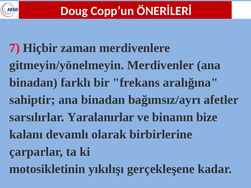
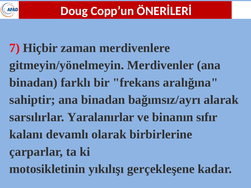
afetler: afetler -> alarak
bize: bize -> sıfır
